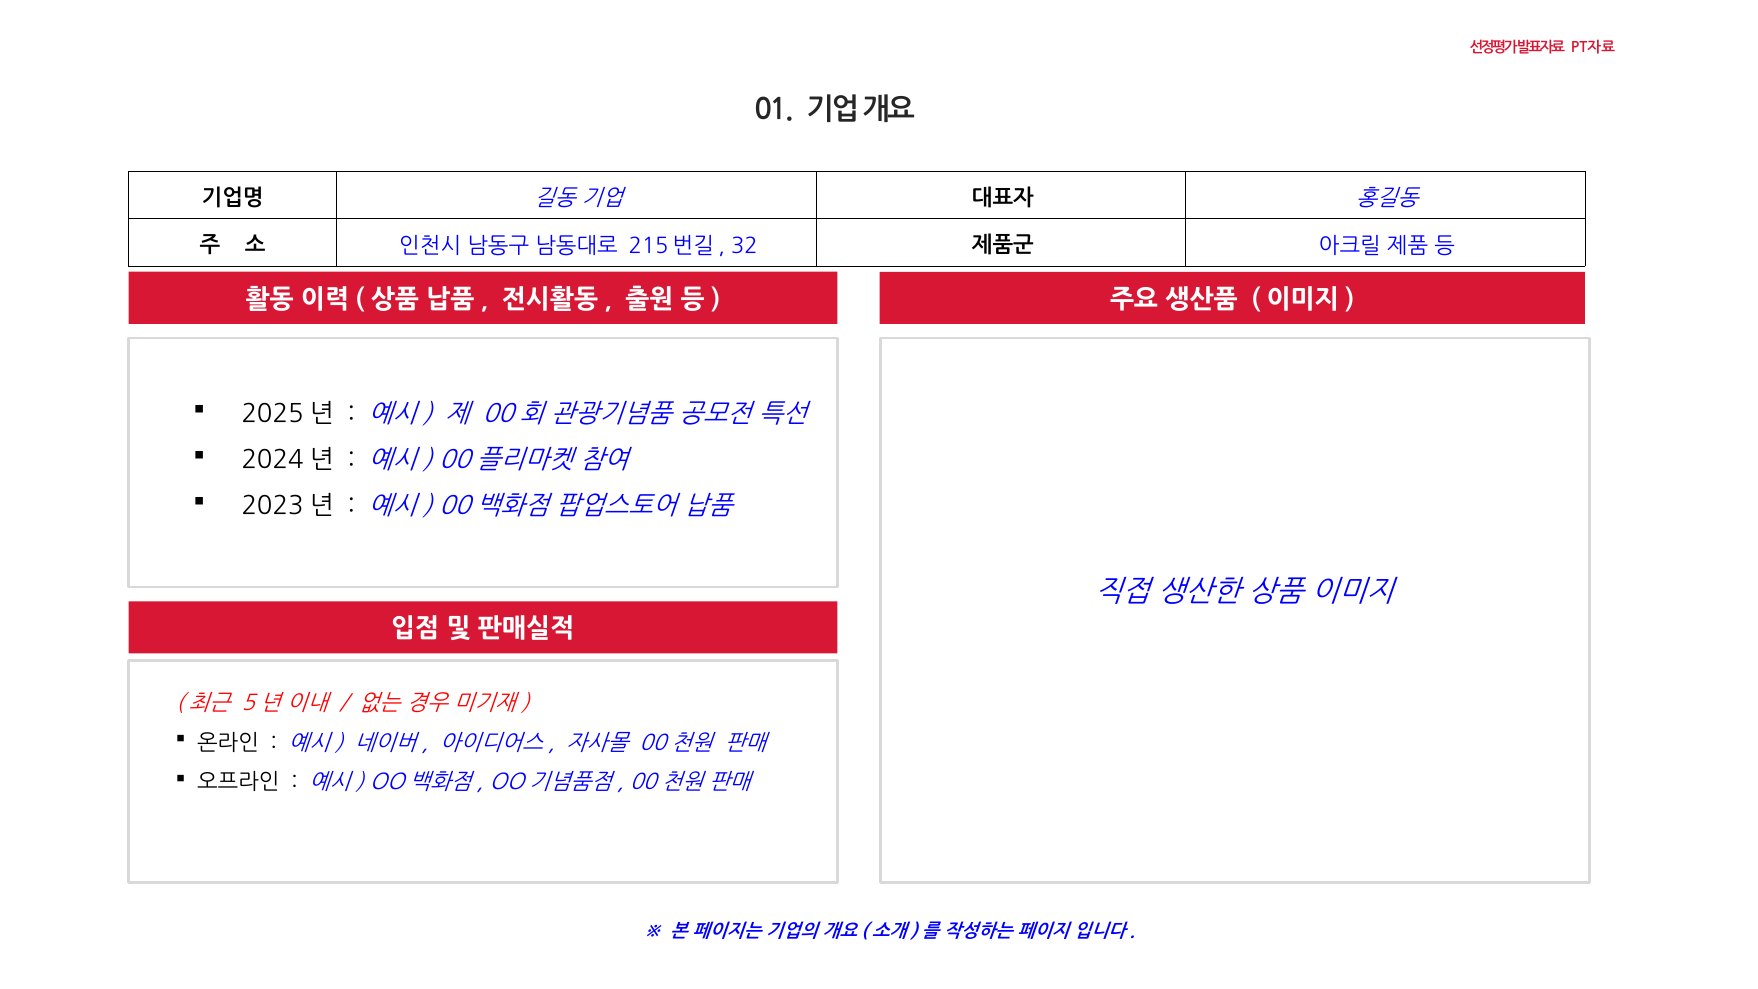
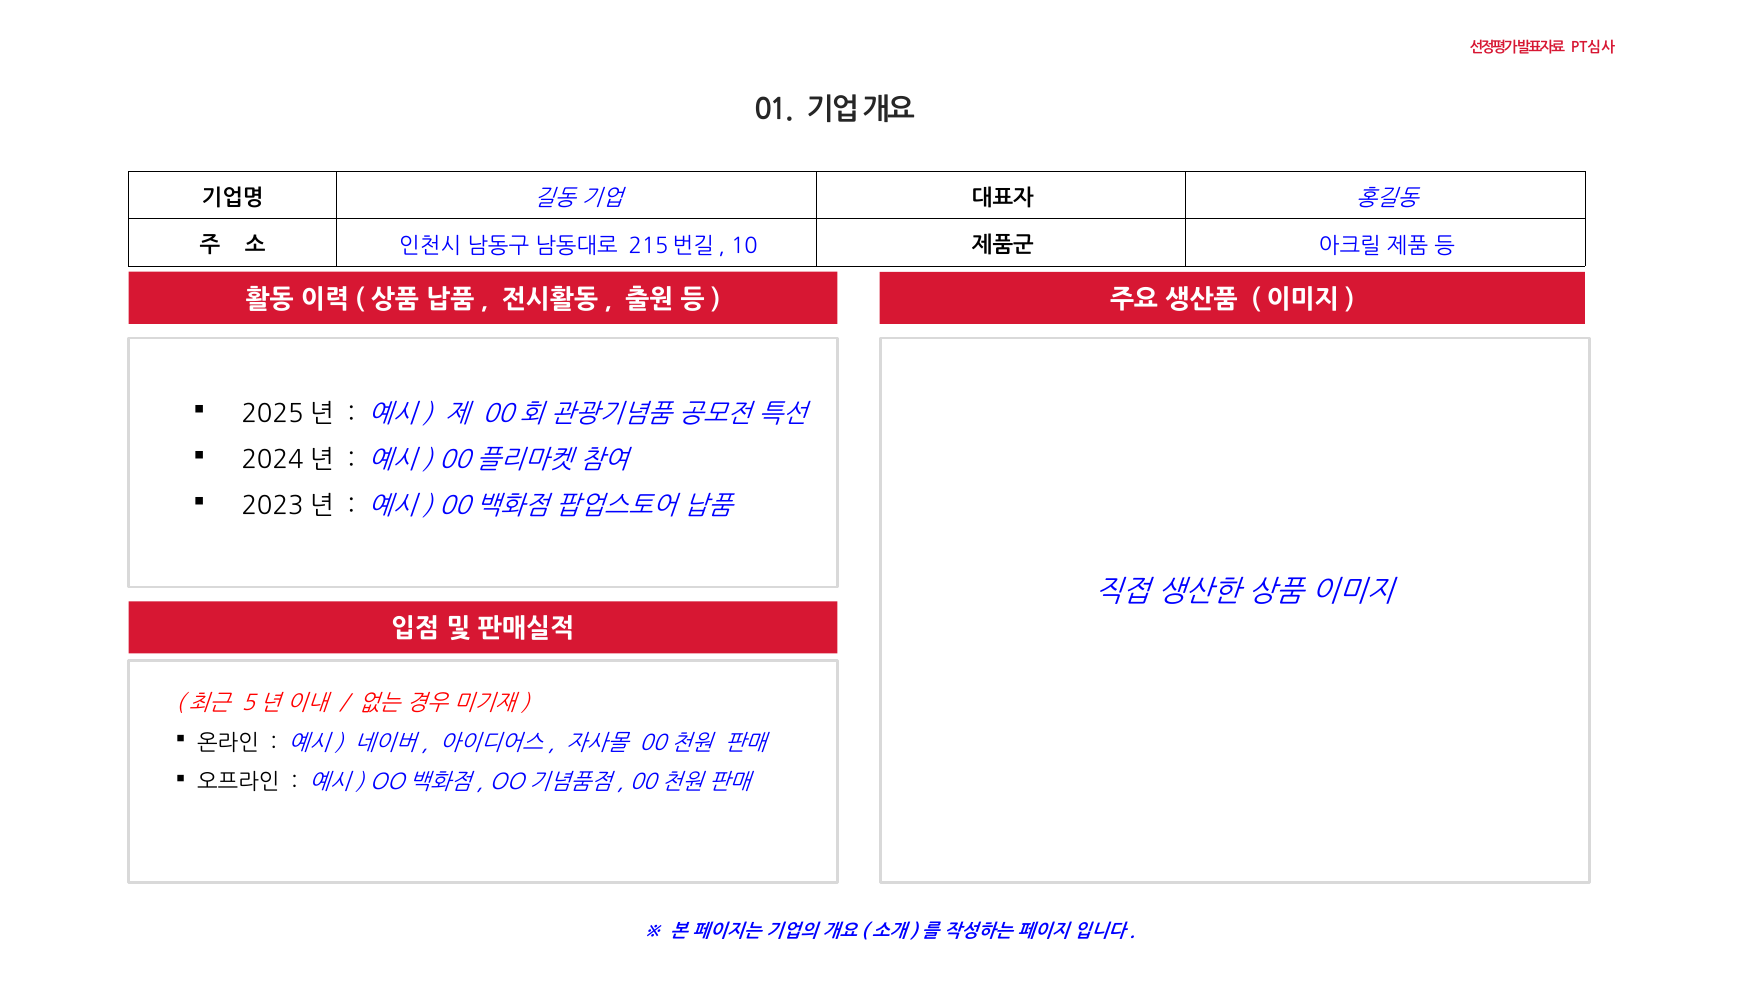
PT자료: PT자료 -> PT심사
32: 32 -> 10
